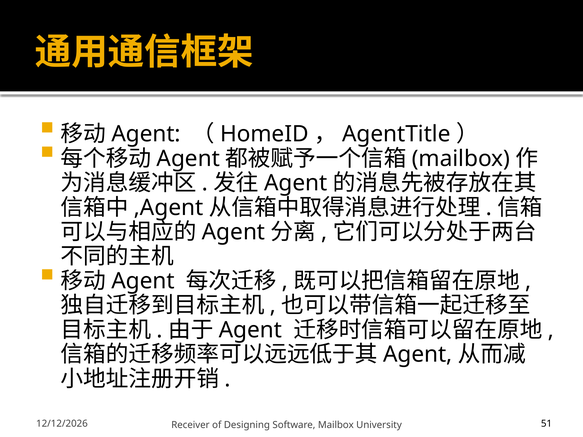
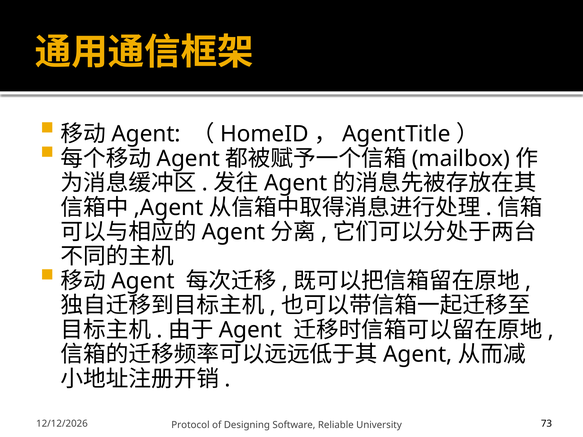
Receiver: Receiver -> Protocol
Software Mailbox: Mailbox -> Reliable
51: 51 -> 73
